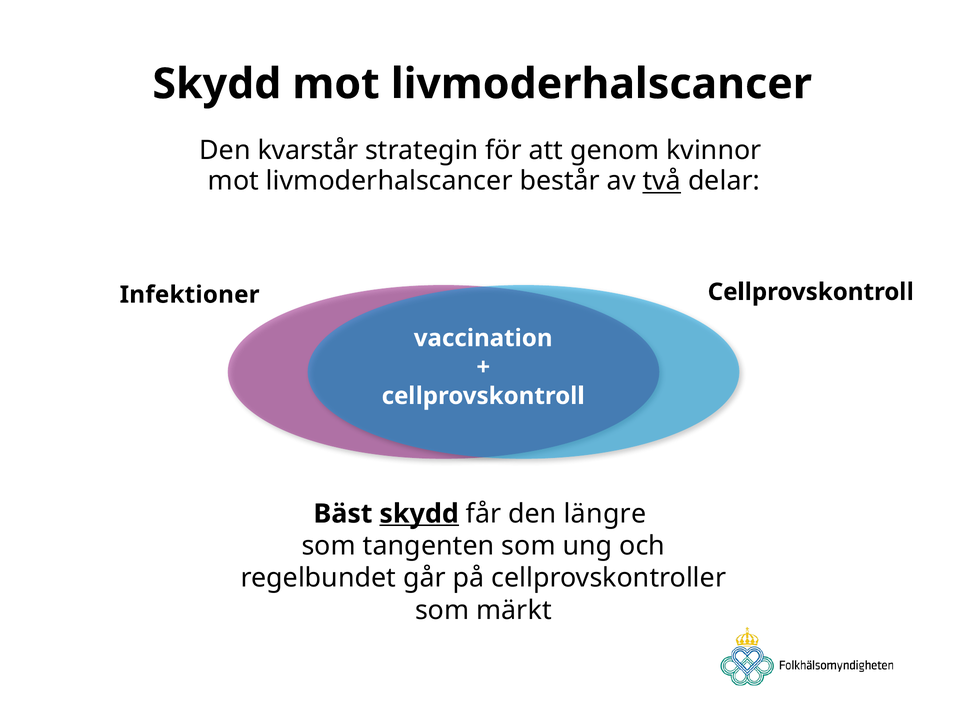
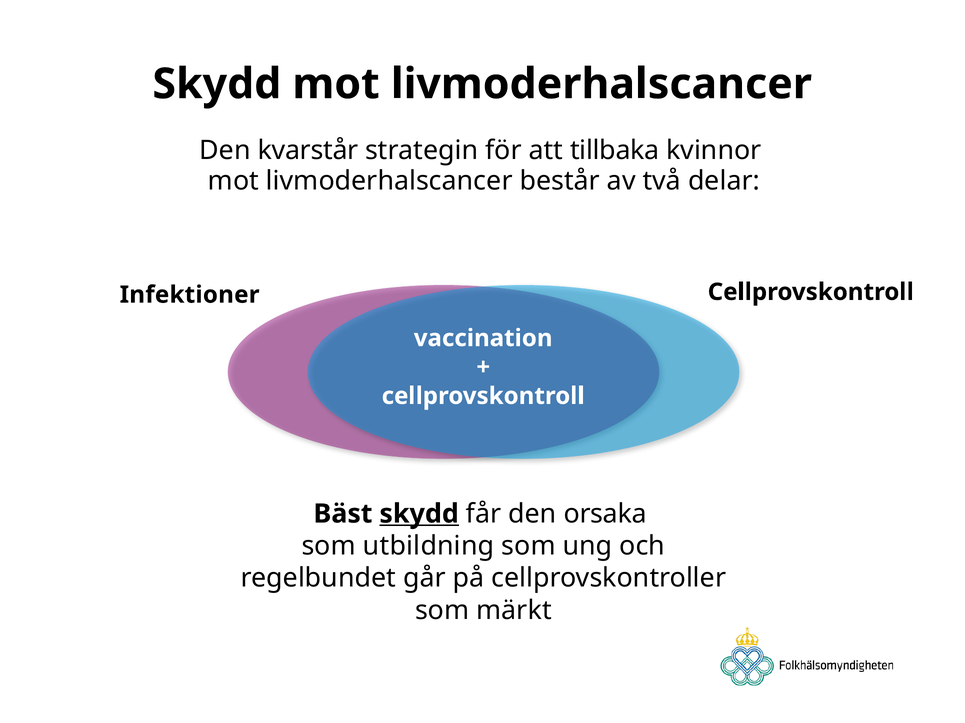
genom: genom -> tillbaka
två underline: present -> none
längre: längre -> orsaka
tangenten: tangenten -> utbildning
